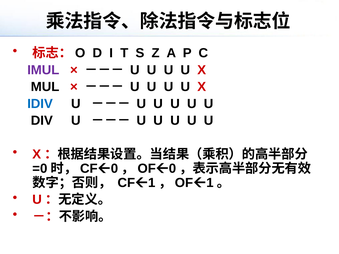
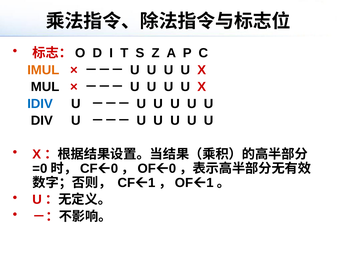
IMUL colour: purple -> orange
